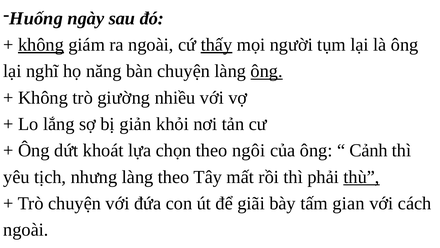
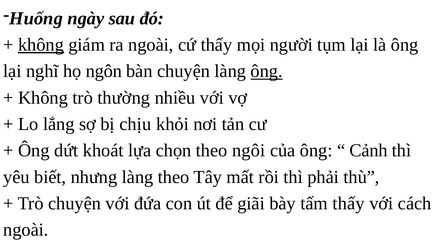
thấy at (216, 45) underline: present -> none
năng: năng -> ngôn
giường: giường -> thường
giản: giản -> chịu
tịch: tịch -> biết
thù underline: present -> none
tấm gian: gian -> thấy
